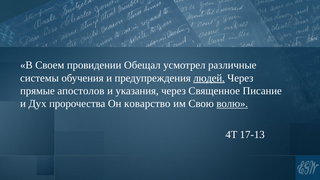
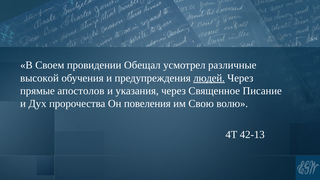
системы: системы -> высокой
коварство: коварство -> повеления
волю underline: present -> none
17-13: 17-13 -> 42-13
